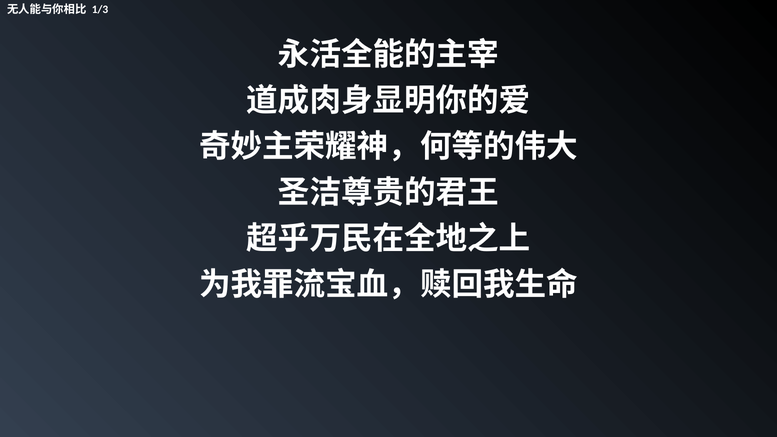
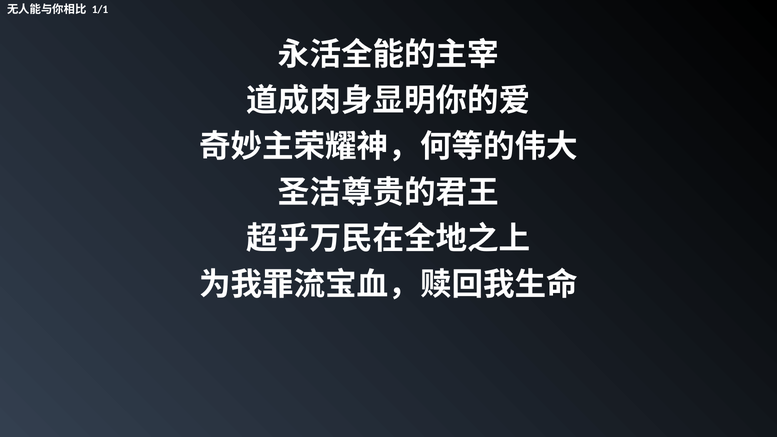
1/3: 1/3 -> 1/1
